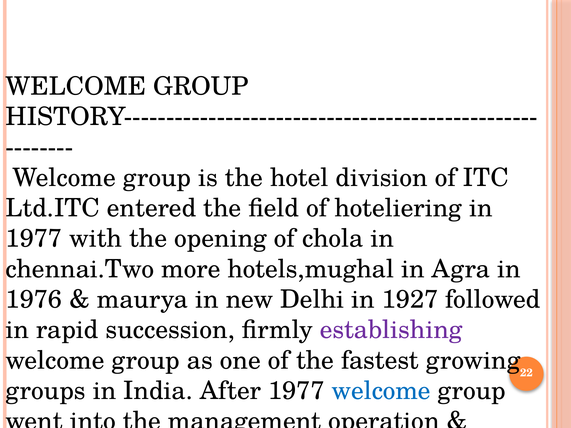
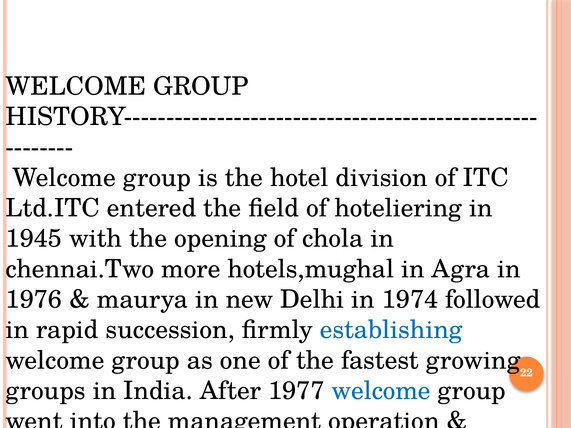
1977 at (34, 239): 1977 -> 1945
1927: 1927 -> 1974
establishing colour: purple -> blue
